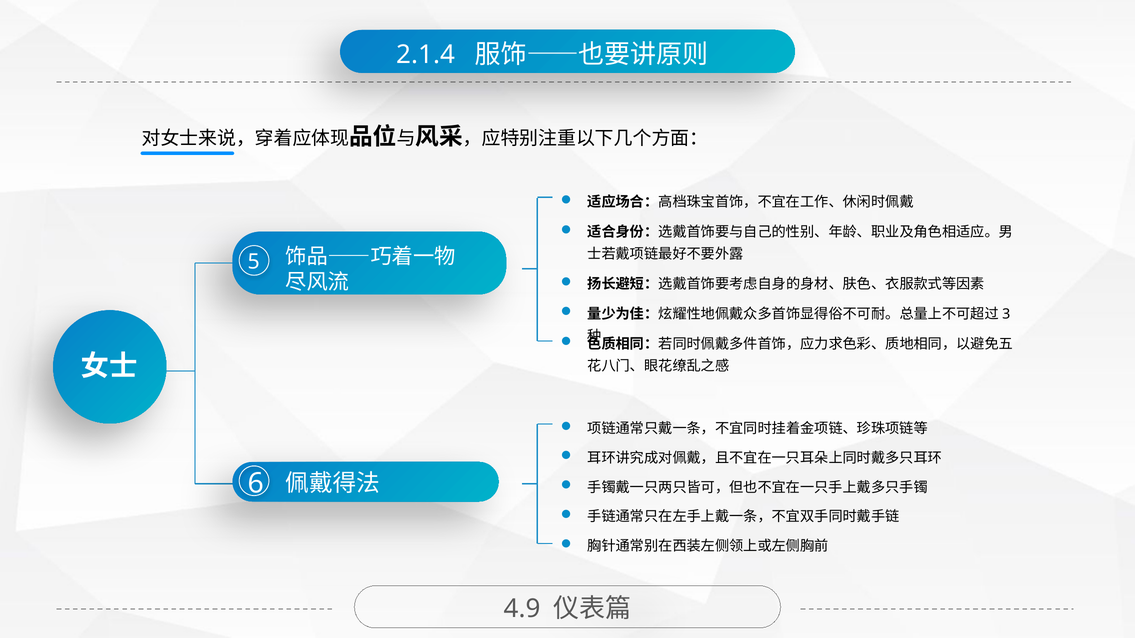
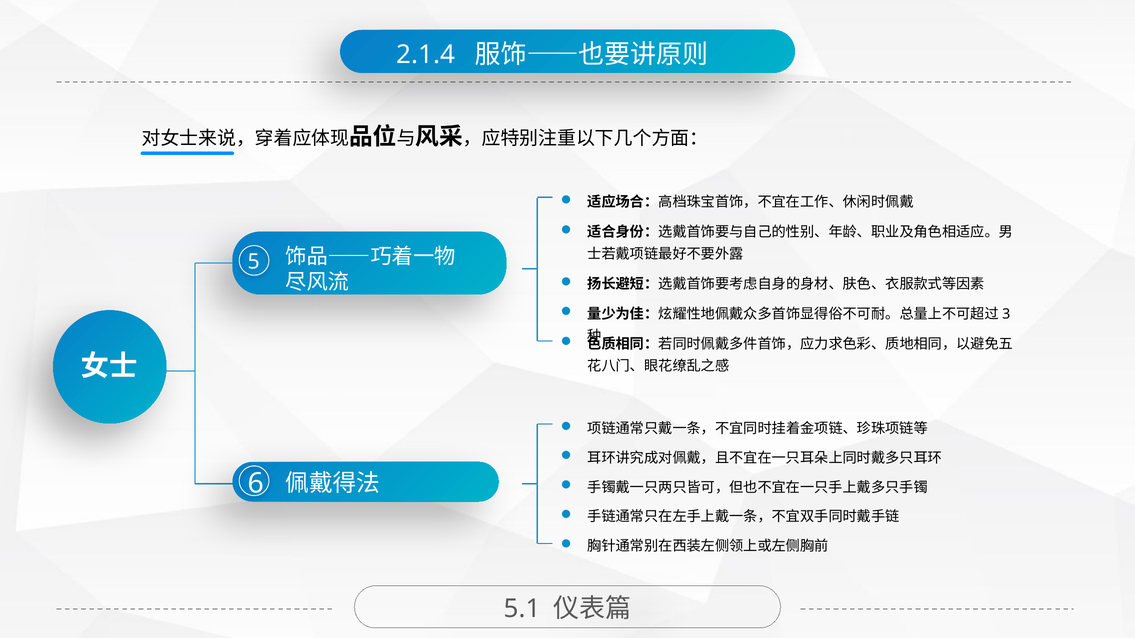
4.9: 4.9 -> 5.1
